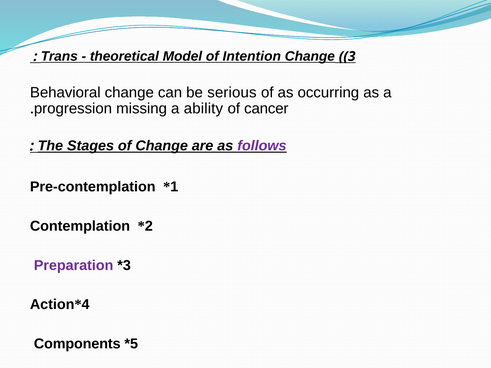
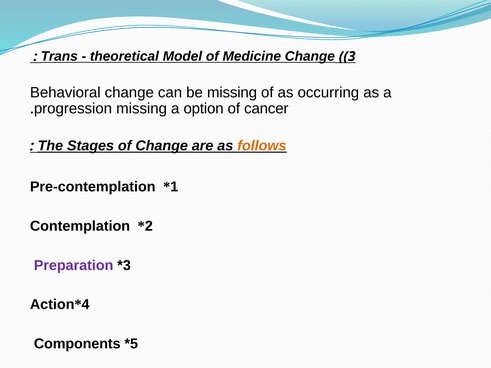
Intention: Intention -> Medicine
be serious: serious -> missing
ability: ability -> option
follows colour: purple -> orange
